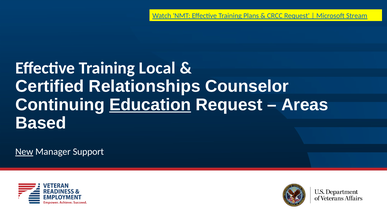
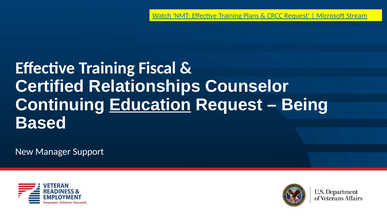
Local: Local -> Fiscal
Areas: Areas -> Being
New underline: present -> none
